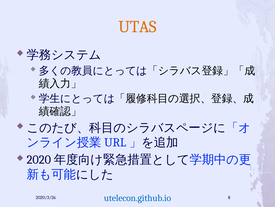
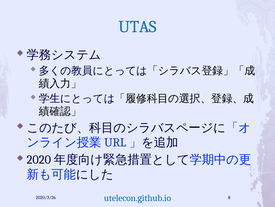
UTAS colour: orange -> blue
